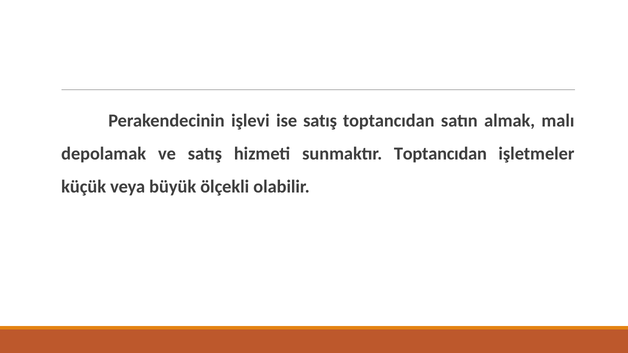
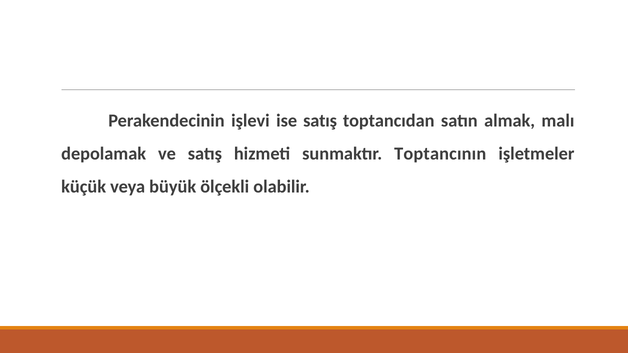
sunmaktır Toptancıdan: Toptancıdan -> Toptancının
